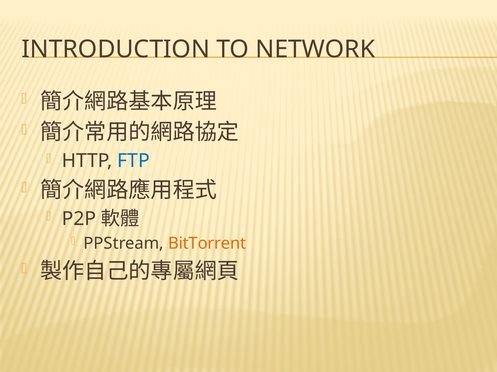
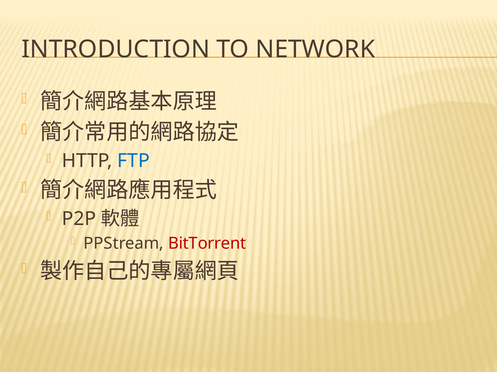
BitTorrent colour: orange -> red
